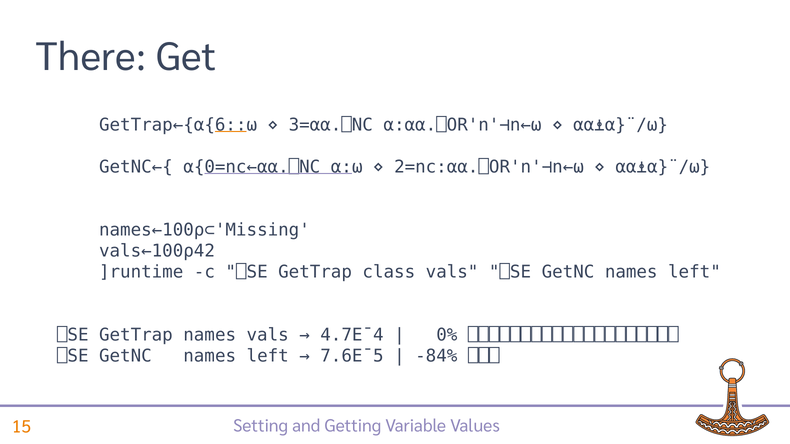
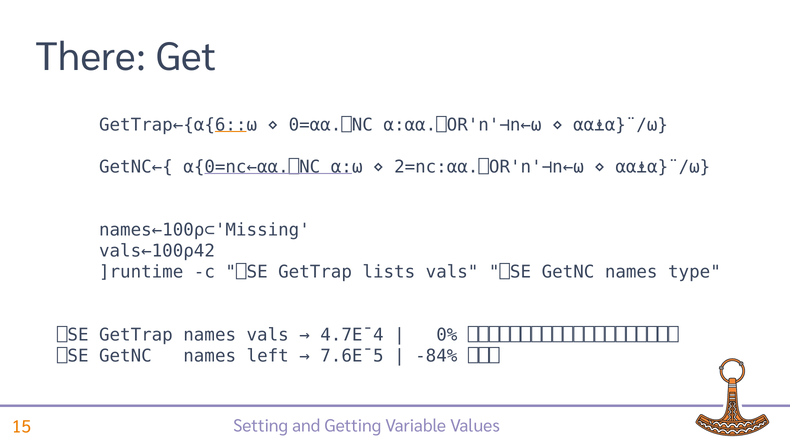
3=⍺⍺.⎕NC: 3=⍺⍺.⎕NC -> 0=⍺⍺.⎕NC
class: class -> lists
left at (694, 272): left -> type
